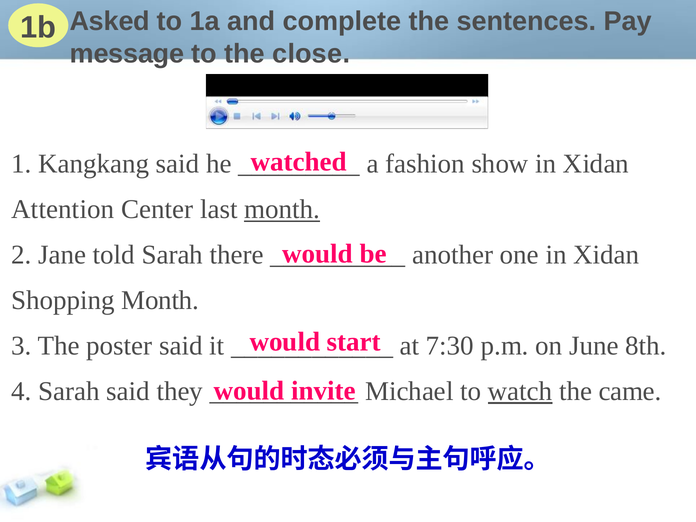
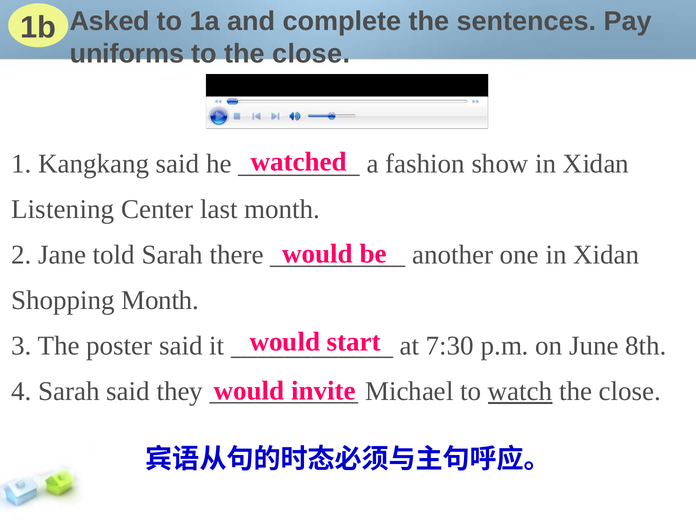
message: message -> uniforms
Attention: Attention -> Listening
month at (282, 209) underline: present -> none
came at (630, 391): came -> close
